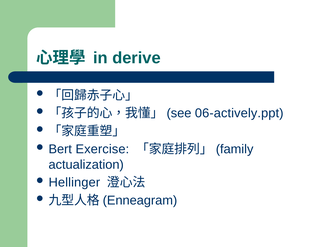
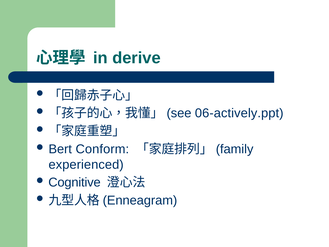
Exercise: Exercise -> Conform
actualization: actualization -> experienced
Hellinger: Hellinger -> Cognitive
